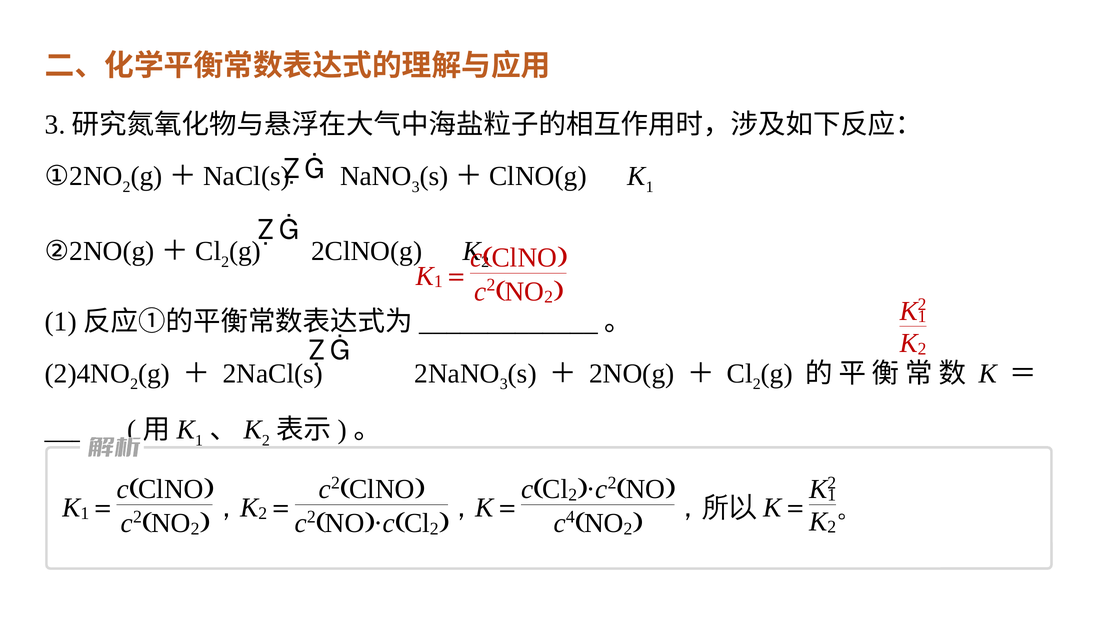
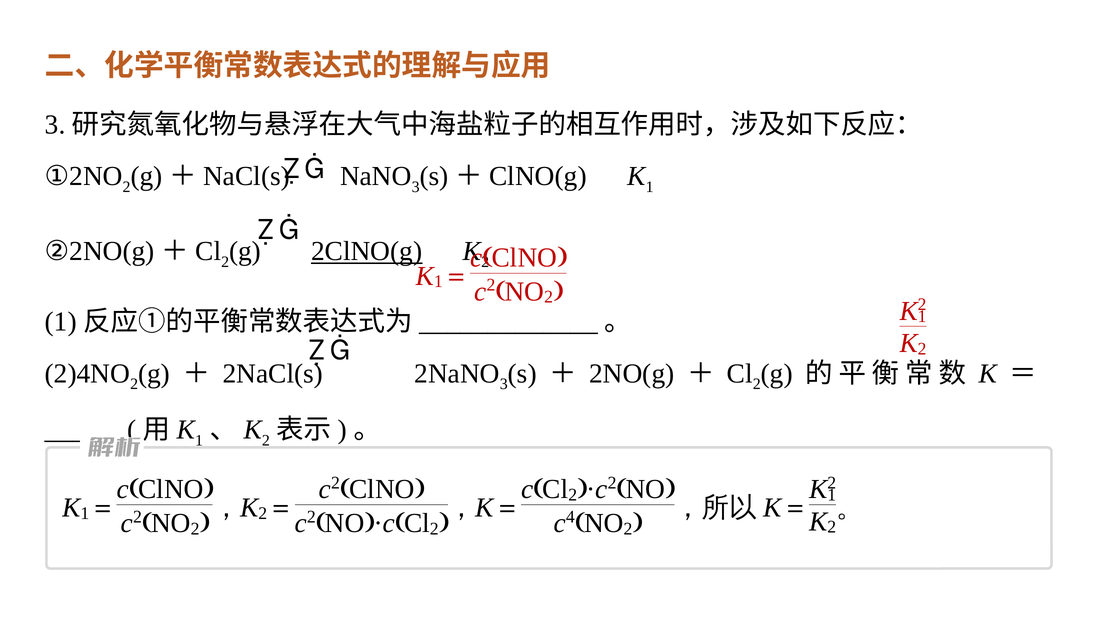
2ClNO(g underline: none -> present
